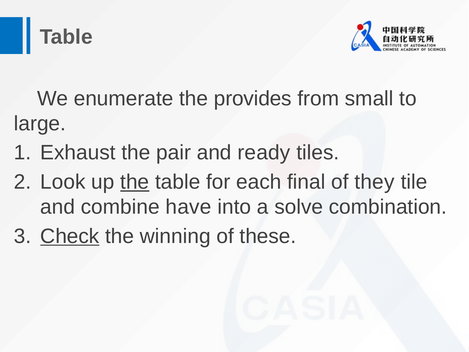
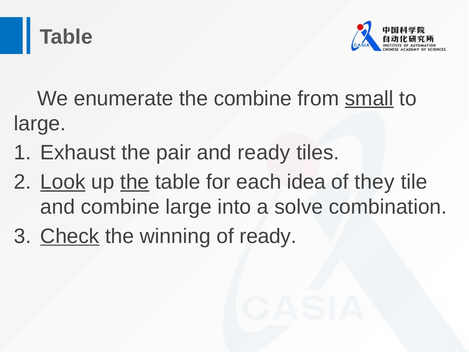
the provides: provides -> combine
small underline: none -> present
Look underline: none -> present
final: final -> idea
combine have: have -> large
of these: these -> ready
